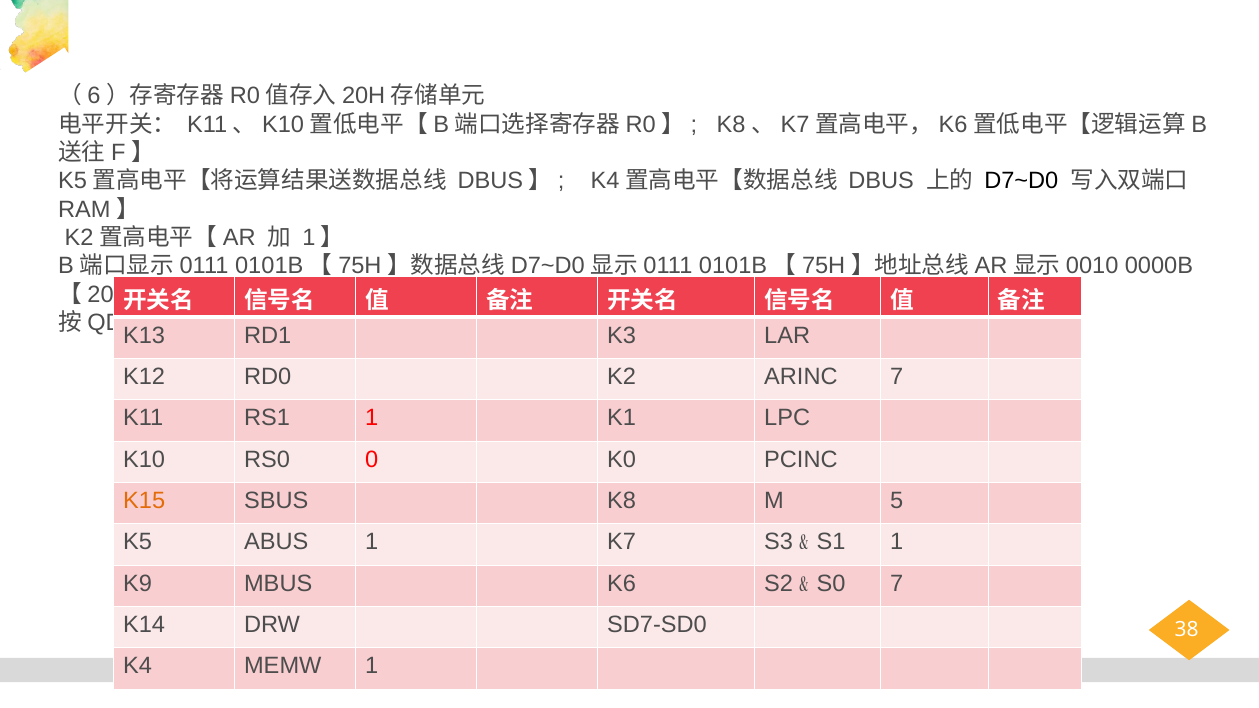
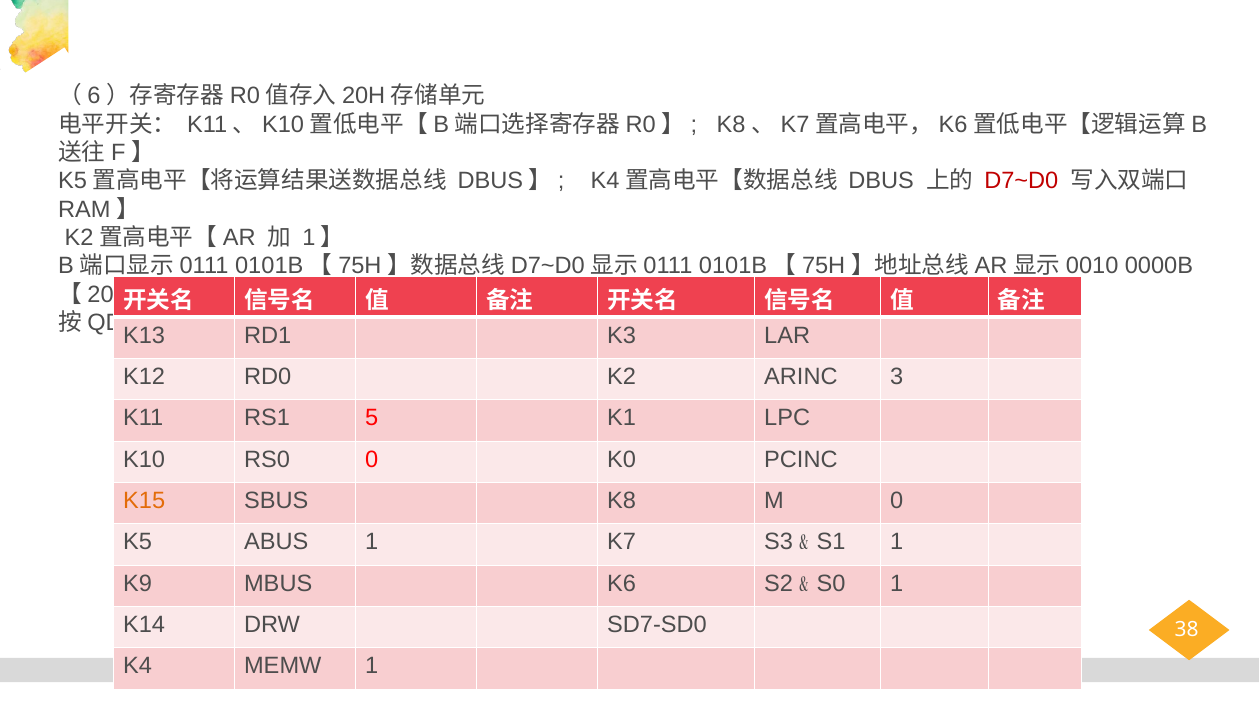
D7~D0 colour: black -> red
ARINC 7: 7 -> 3
RS1 1: 1 -> 5
M 5: 5 -> 0
7 at (897, 584): 7 -> 1
